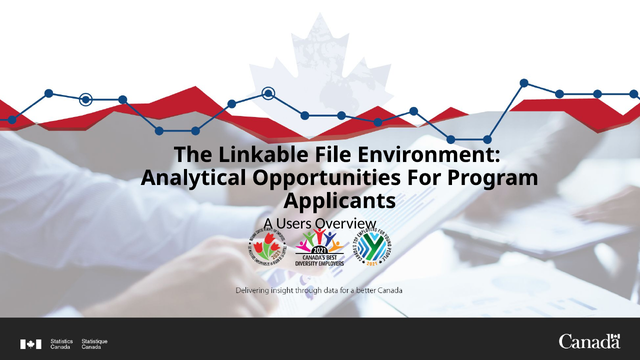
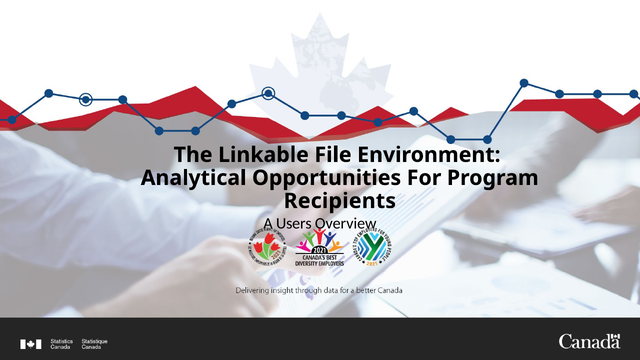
Applicants: Applicants -> Recipients
